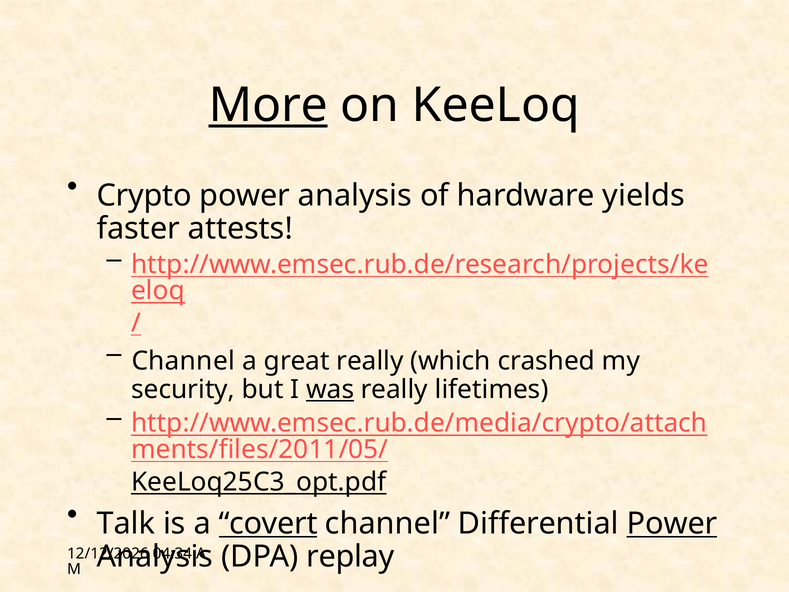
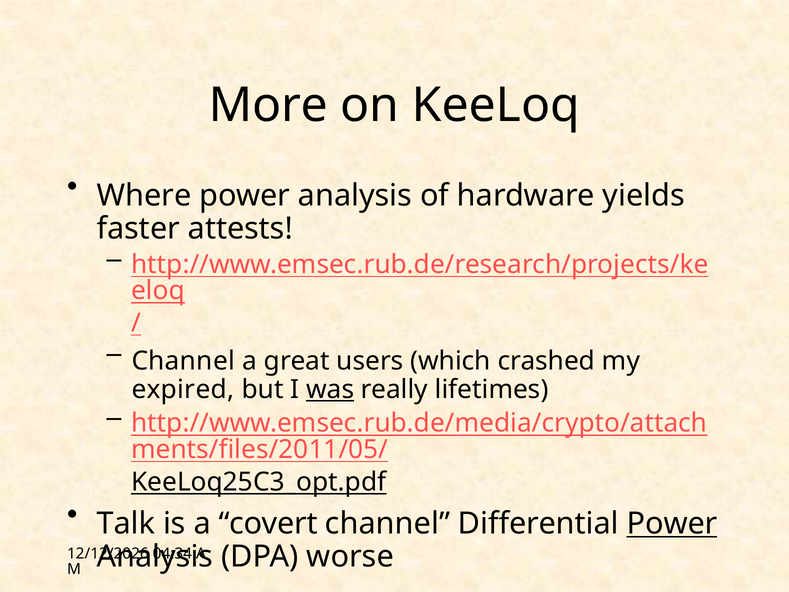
More underline: present -> none
Crypto: Crypto -> Where
great really: really -> users
security: security -> expired
covert underline: present -> none
replay: replay -> worse
